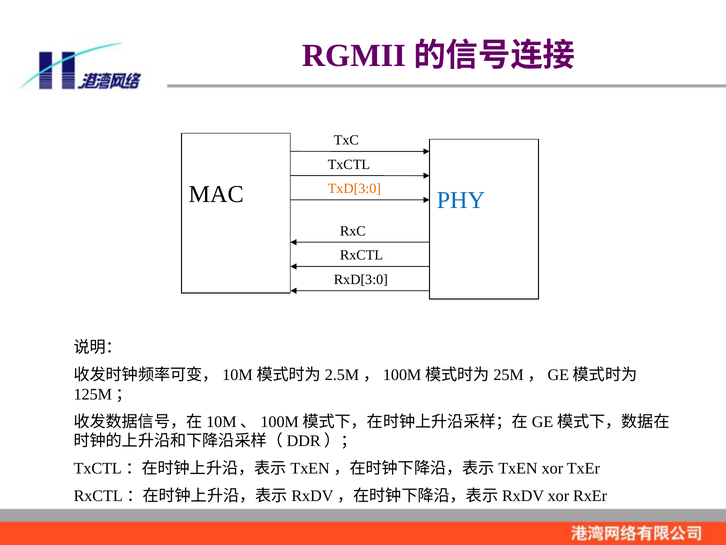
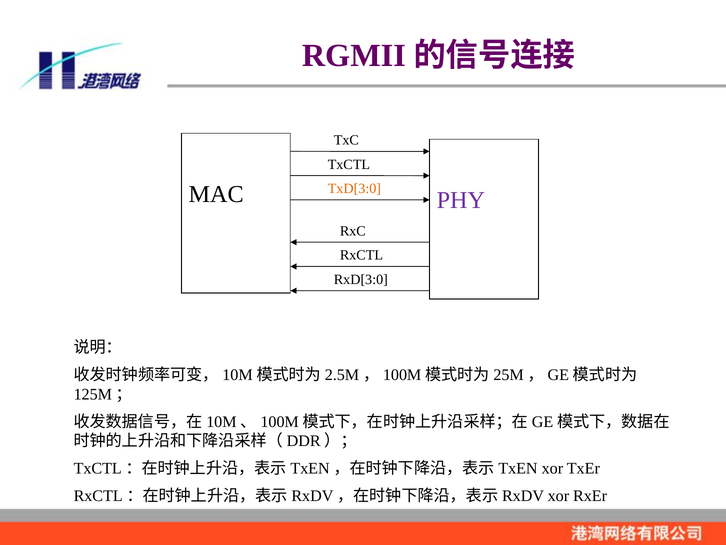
PHY colour: blue -> purple
